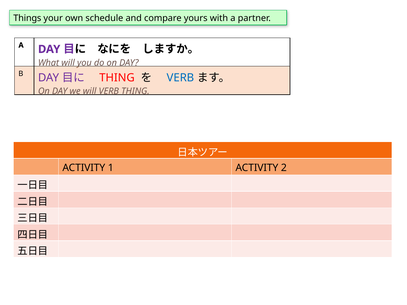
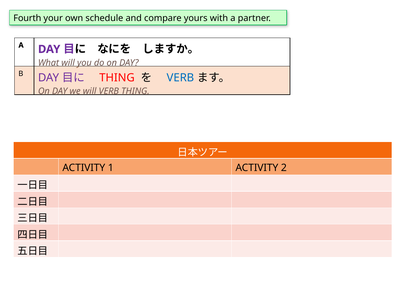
Things: Things -> Fourth
